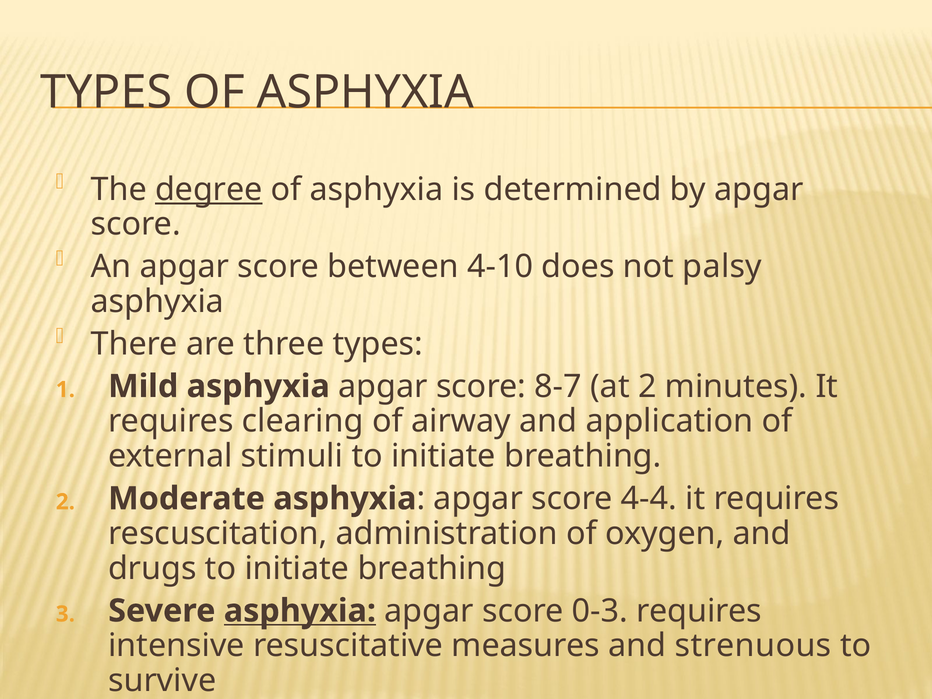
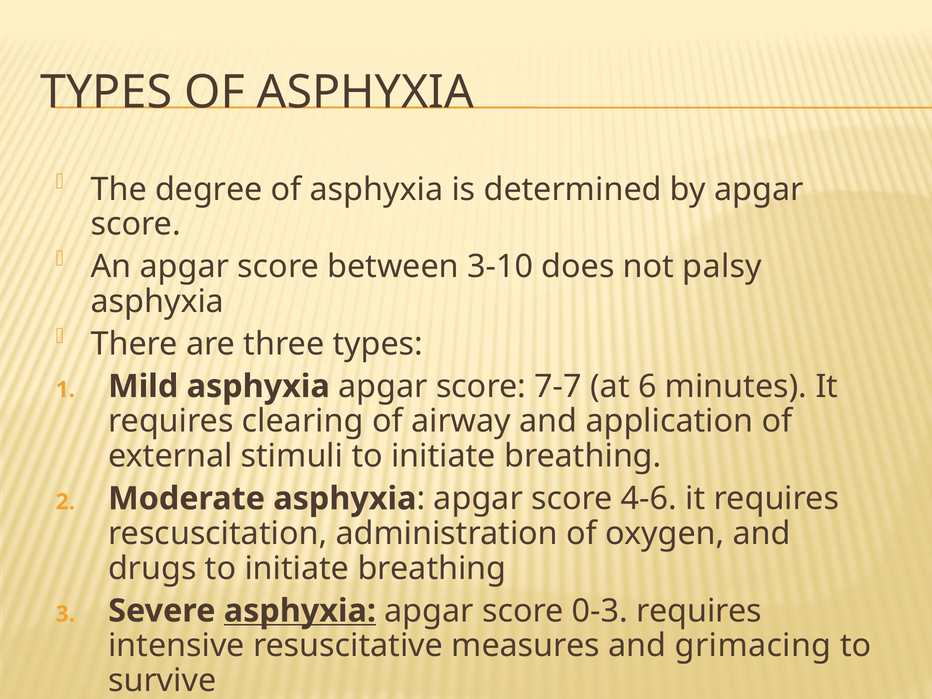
degree underline: present -> none
4-10: 4-10 -> 3-10
8-7: 8-7 -> 7-7
at 2: 2 -> 6
4-4: 4-4 -> 4-6
strenuous: strenuous -> grimacing
